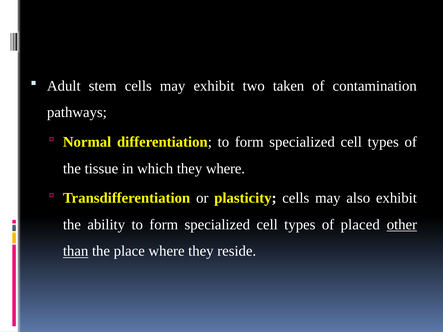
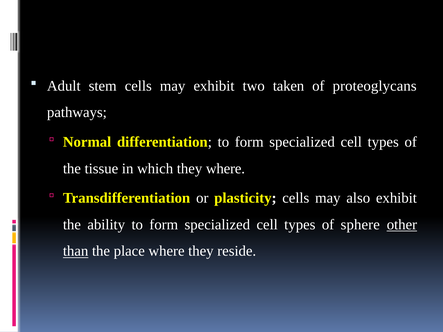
contamination: contamination -> proteoglycans
placed: placed -> sphere
